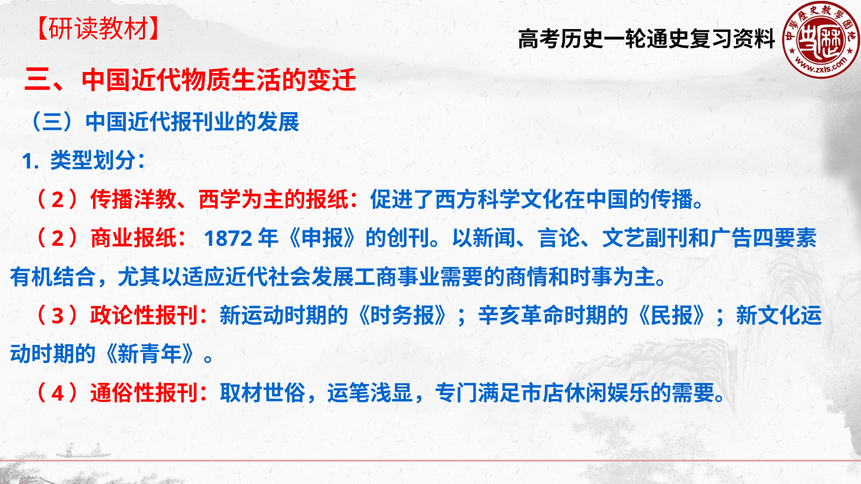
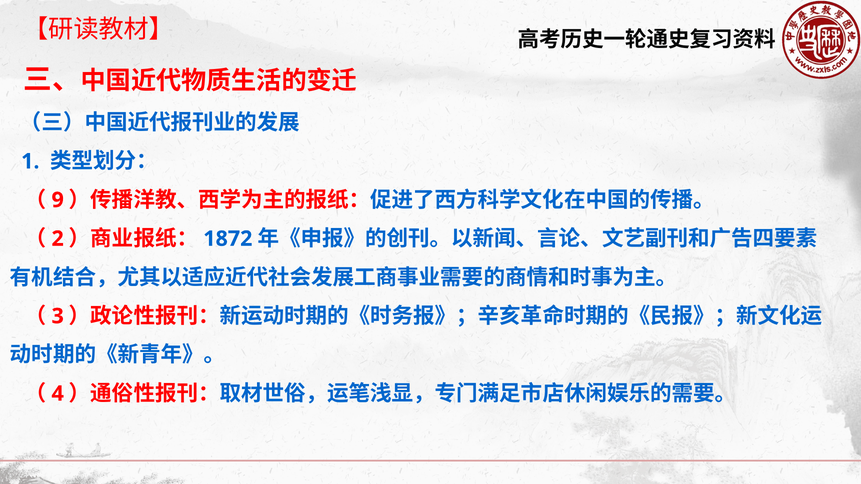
2 at (58, 200): 2 -> 9
